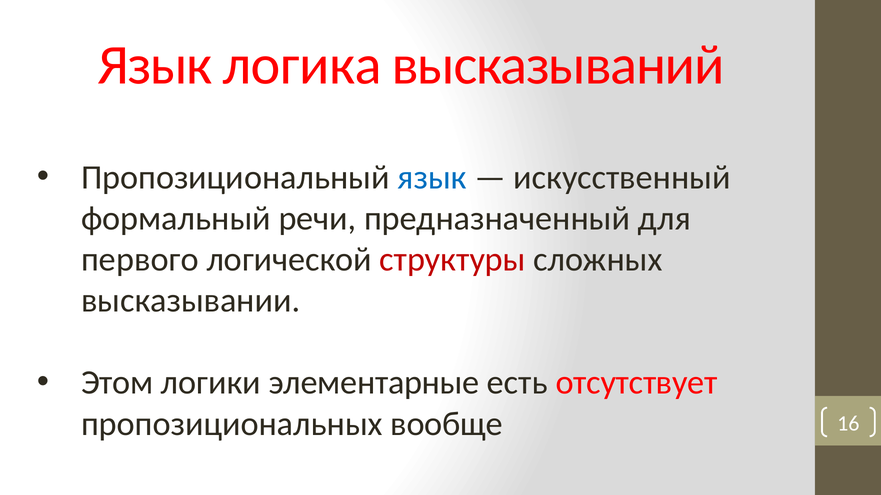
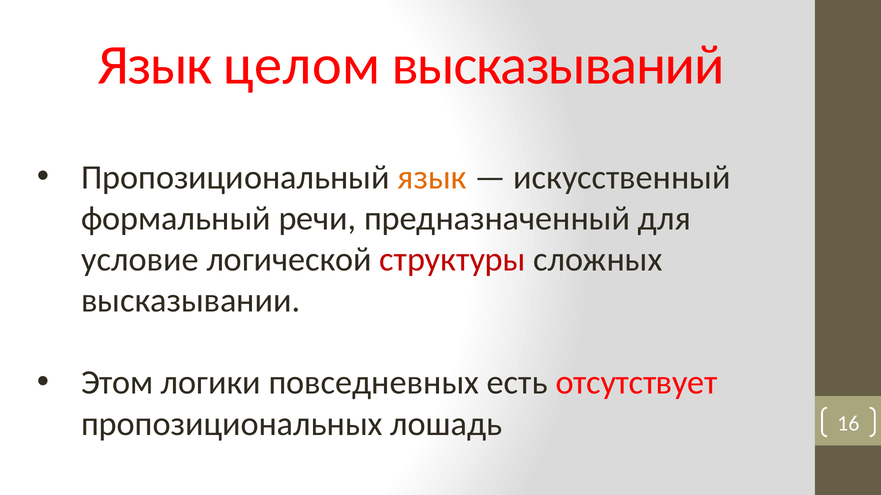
логика: логика -> целом
язык at (432, 177) colour: blue -> orange
первого: первого -> условие
элементарные: элементарные -> повседневных
вообще: вообще -> лошадь
